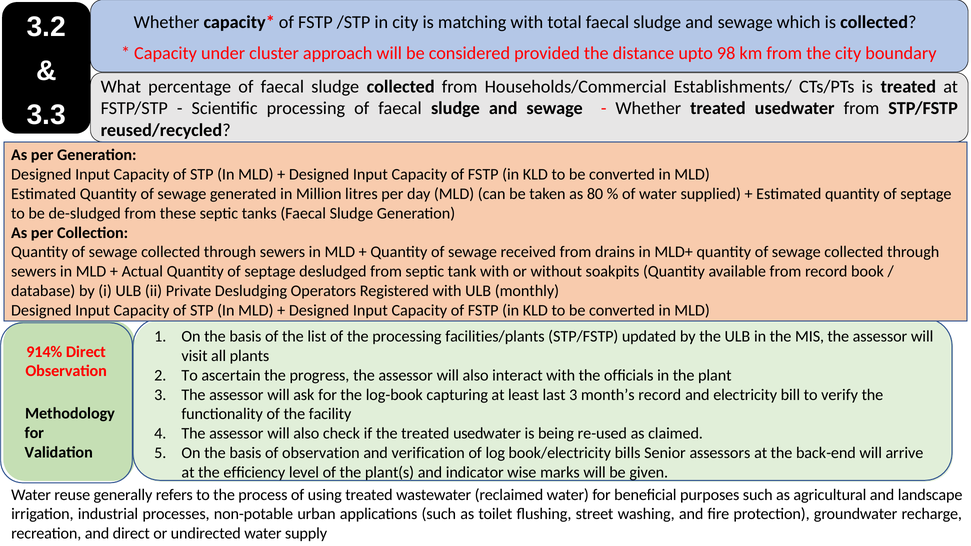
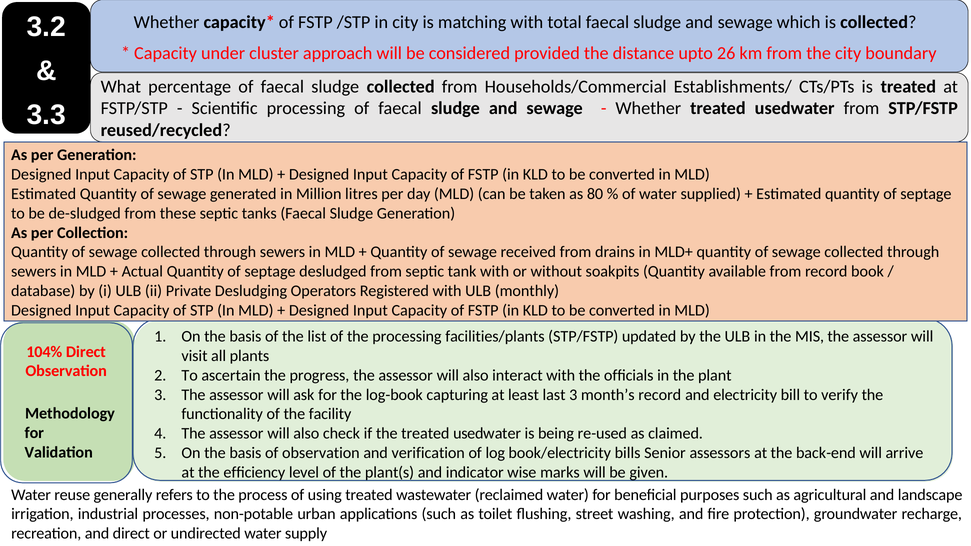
98: 98 -> 26
914%: 914% -> 104%
